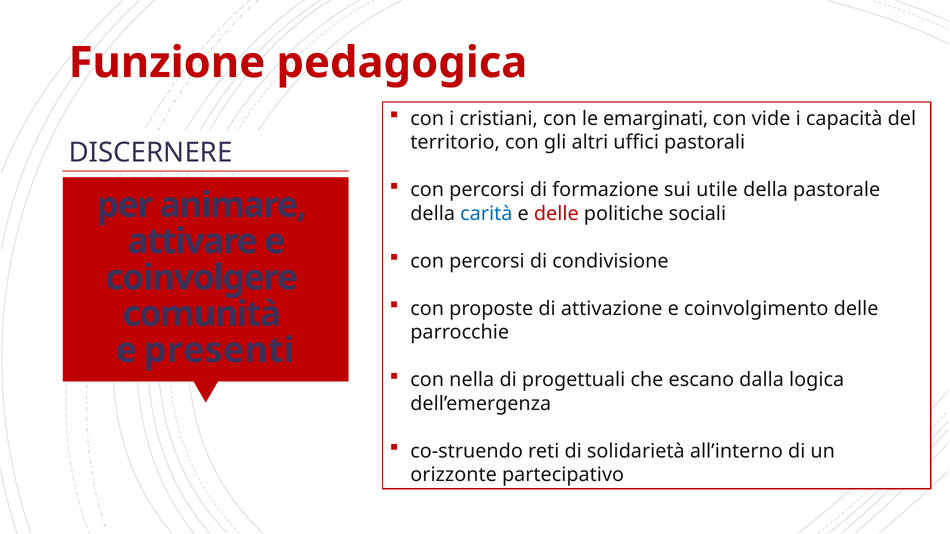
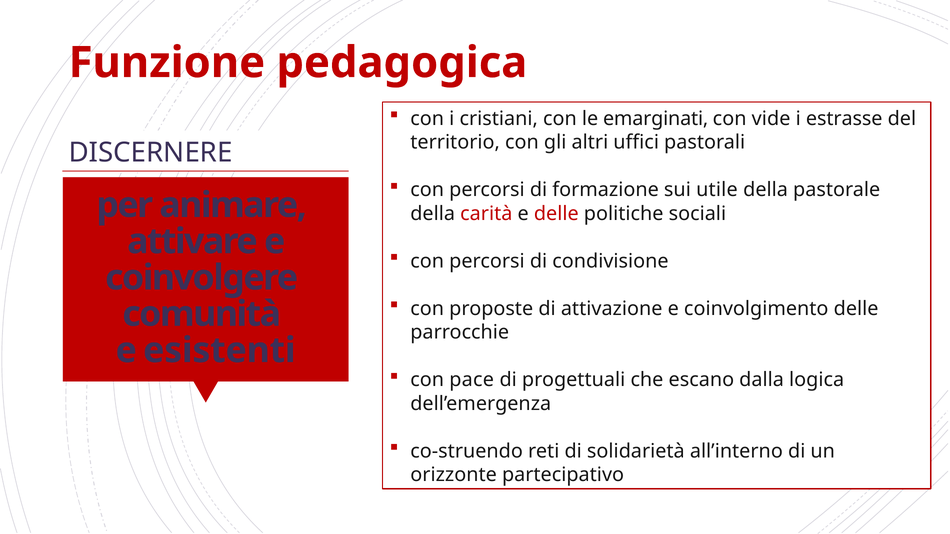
capacità: capacità -> estrasse
carità colour: blue -> red
presenti: presenti -> esistenti
nella: nella -> pace
